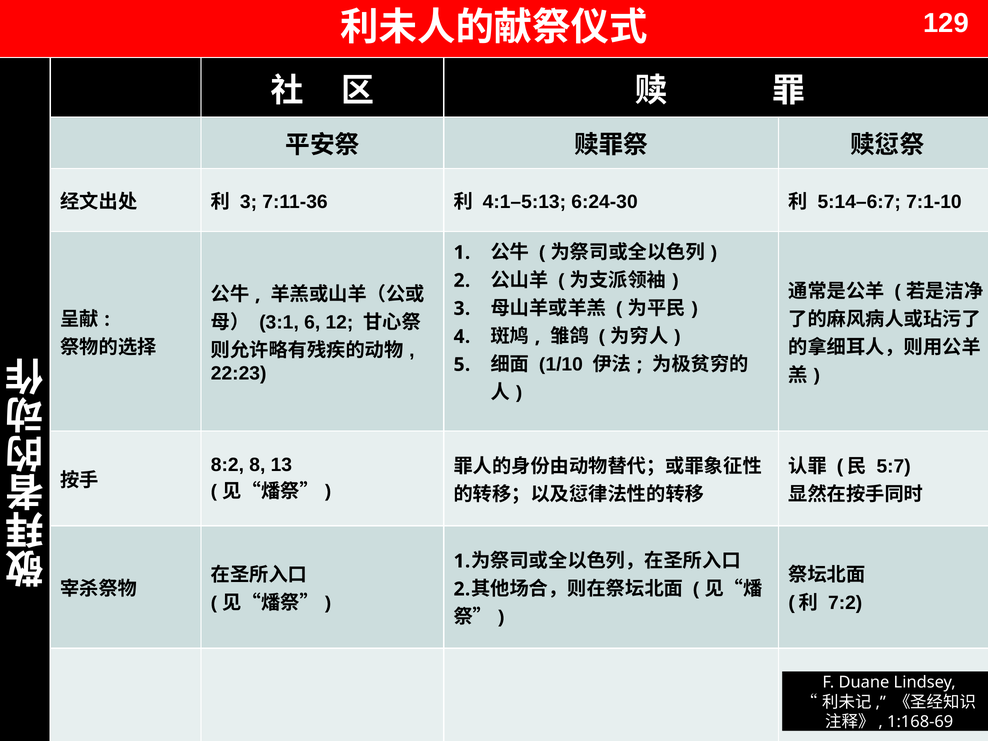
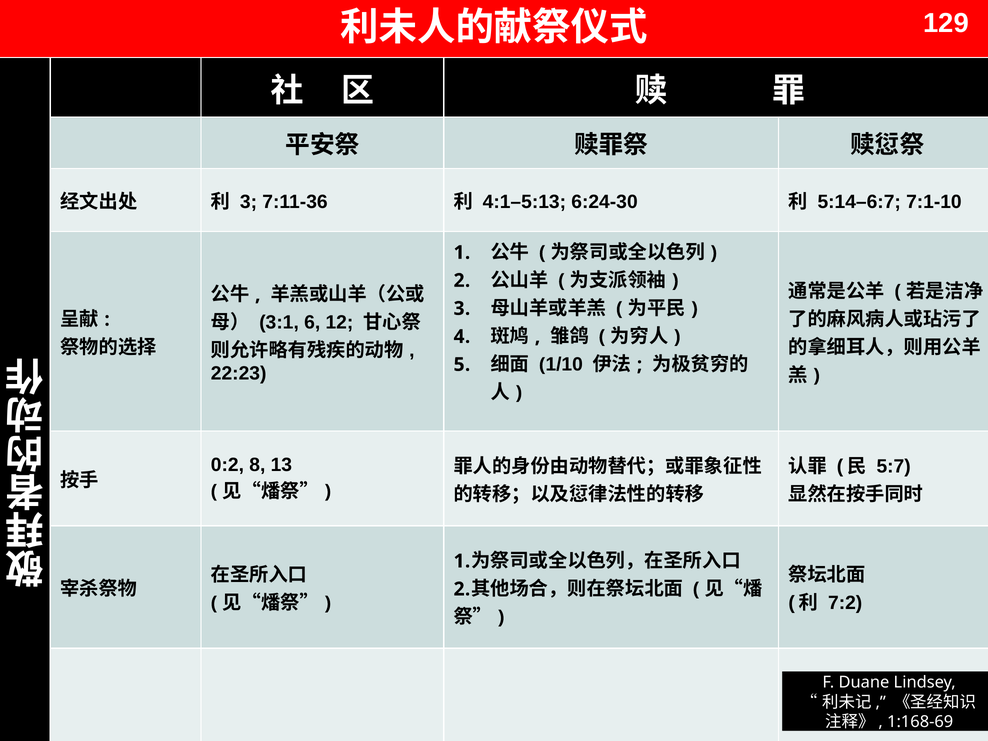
8:2: 8:2 -> 0:2
